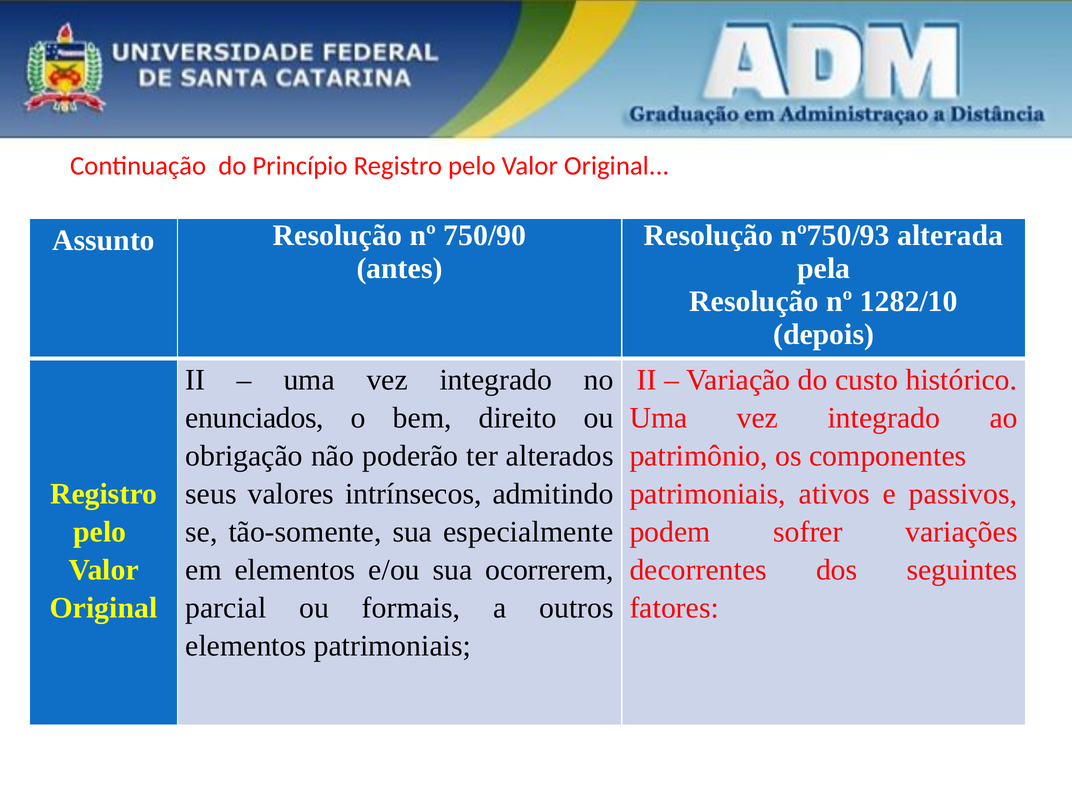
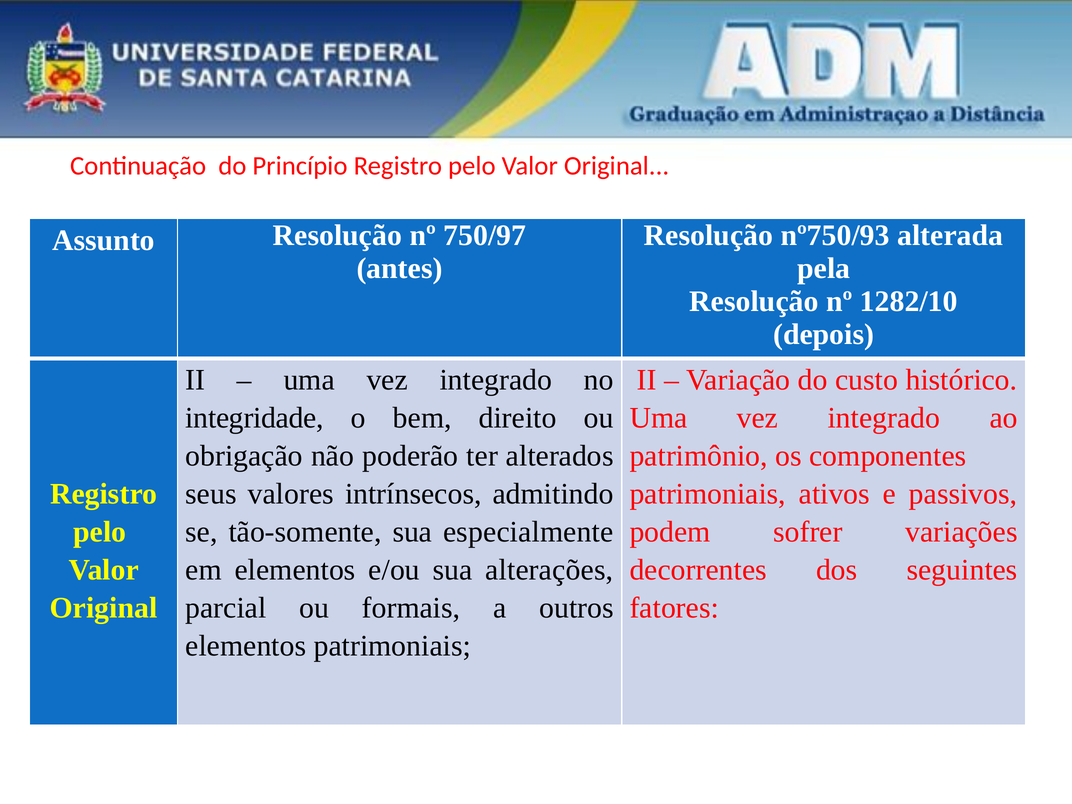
750/90: 750/90 -> 750/97
enunciados: enunciados -> integridade
ocorrerem: ocorrerem -> alterações
